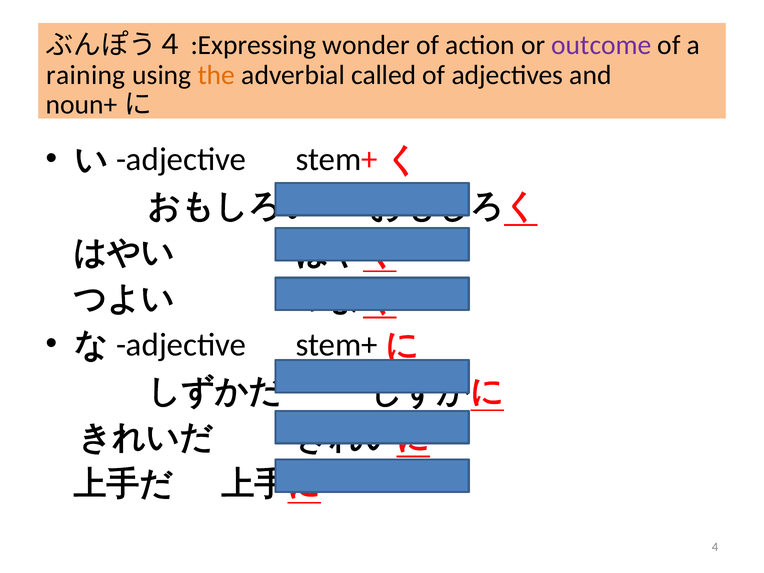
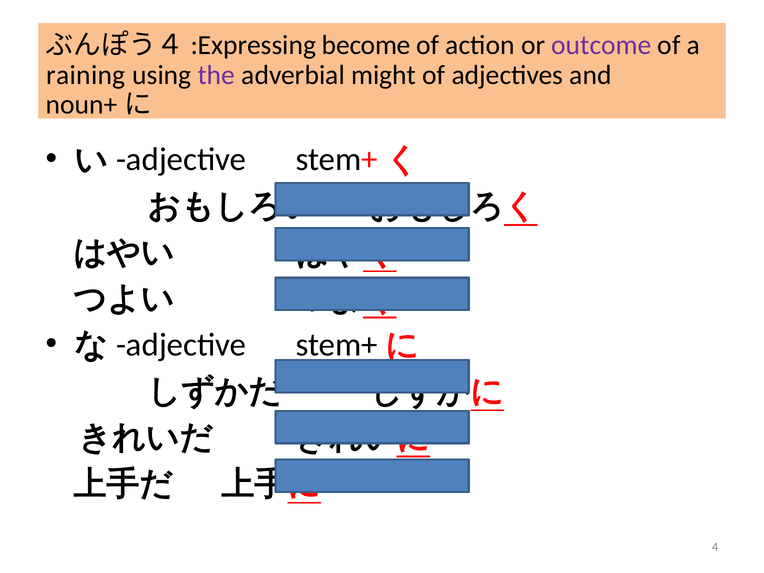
wonder: wonder -> become
the colour: orange -> purple
called: called -> might
